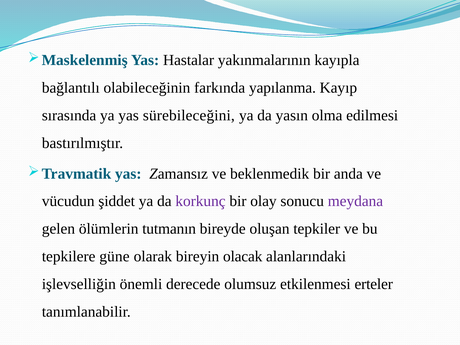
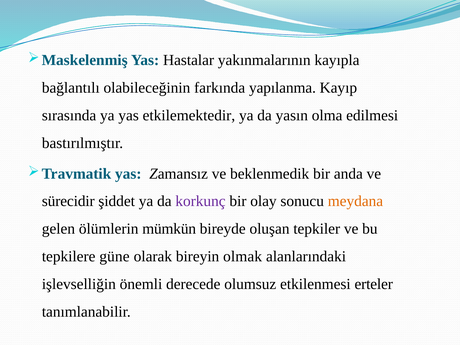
sürebileceğini: sürebileceğini -> etkilemektedir
vücudun: vücudun -> sürecidir
meydana colour: purple -> orange
tutmanın: tutmanın -> mümkün
olacak: olacak -> olmak
